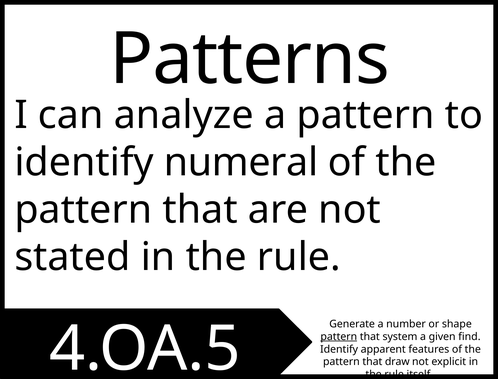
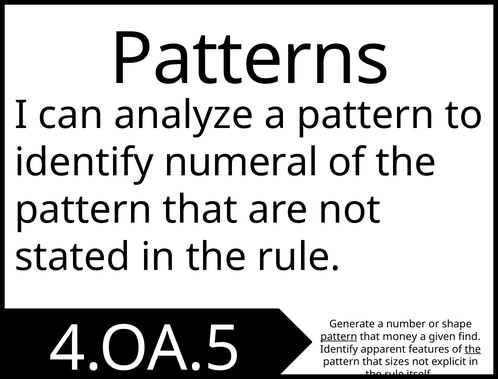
system: system -> money
the at (473, 350) underline: none -> present
draw: draw -> sizes
